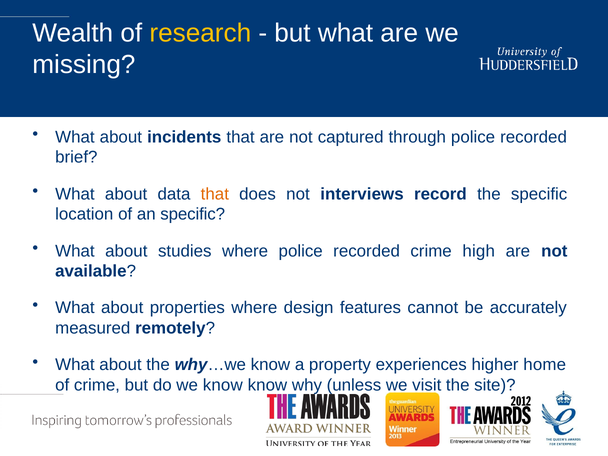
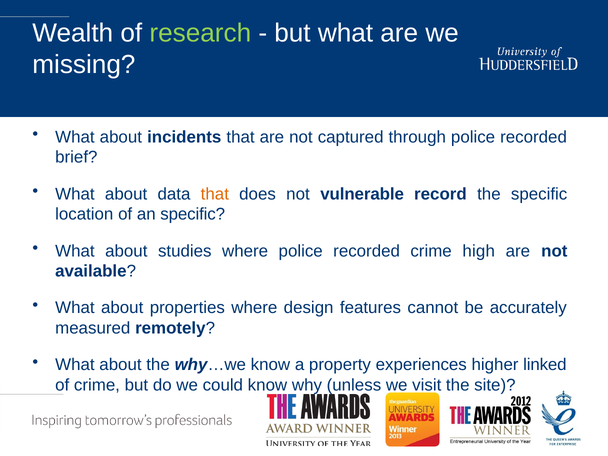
research colour: yellow -> light green
interviews: interviews -> vulnerable
home: home -> linked
we know: know -> could
